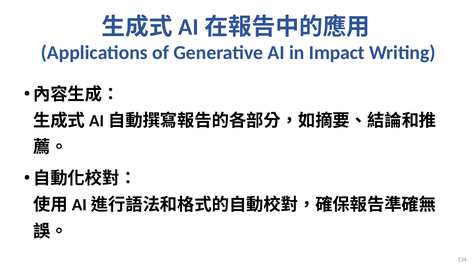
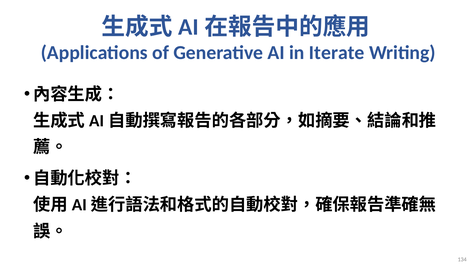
Impact: Impact -> Iterate
